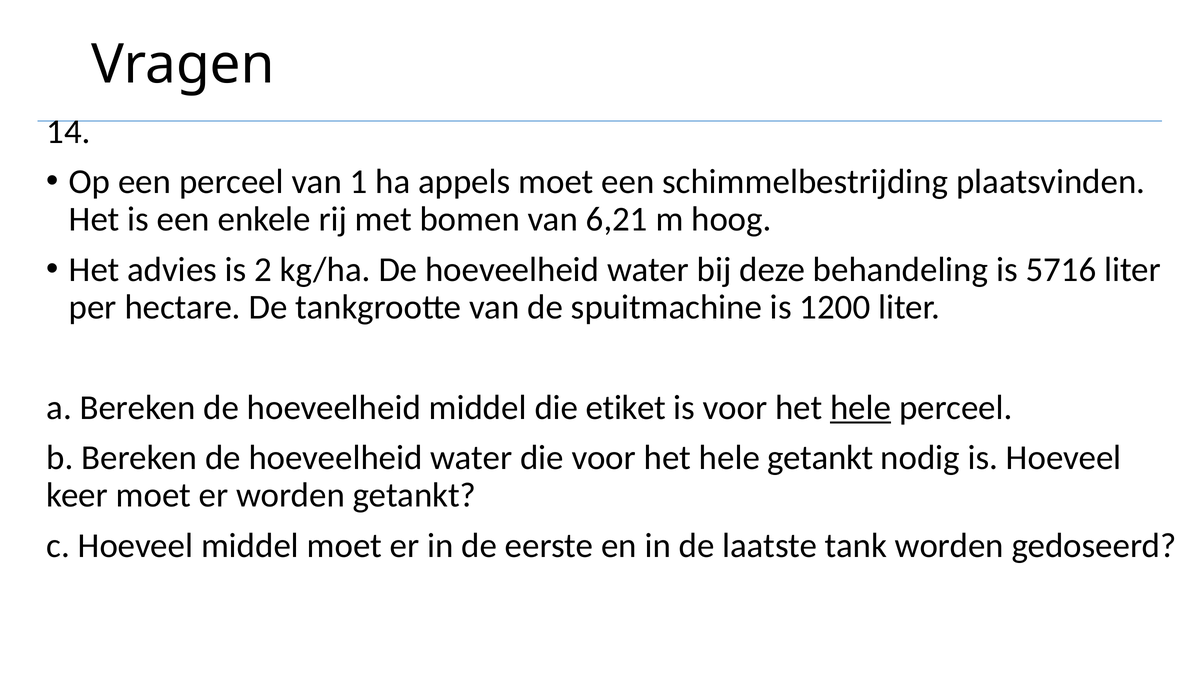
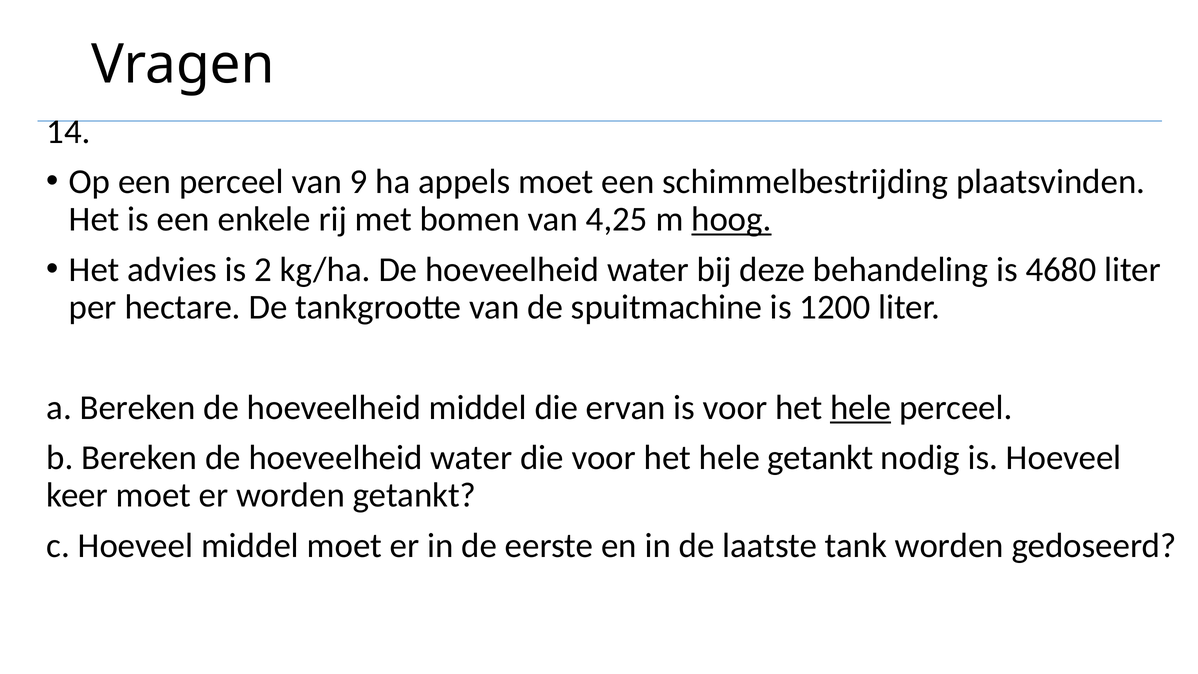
1: 1 -> 9
6,21: 6,21 -> 4,25
hoog underline: none -> present
5716: 5716 -> 4680
etiket: etiket -> ervan
